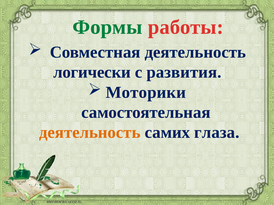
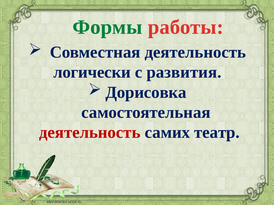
Моторики: Моторики -> Дорисовка
деятельность at (90, 133) colour: orange -> red
глаза: глаза -> театр
